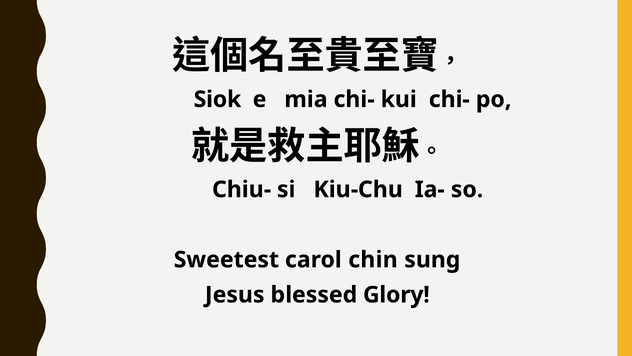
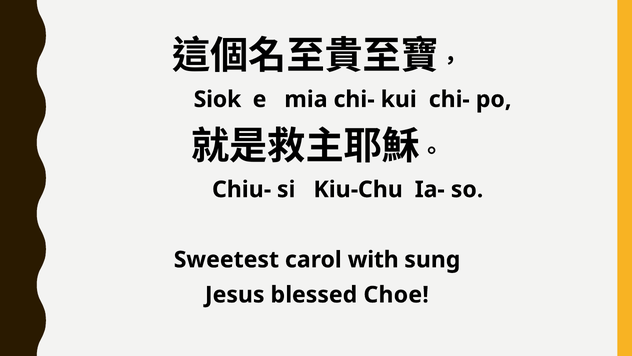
chin: chin -> with
Glory: Glory -> Choe
